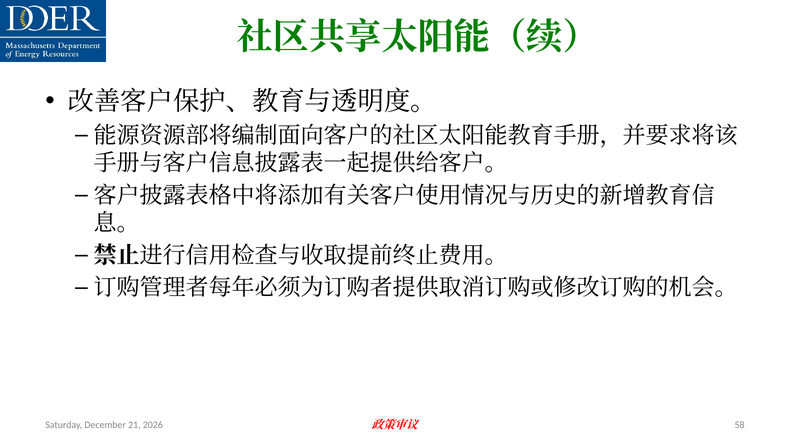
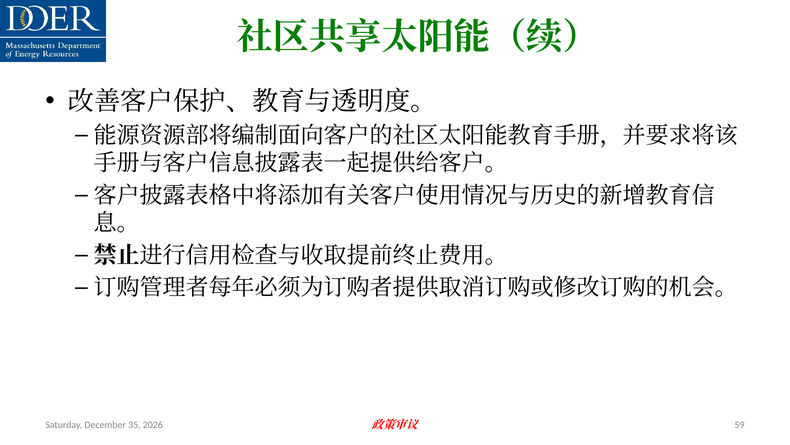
21: 21 -> 35
58: 58 -> 59
